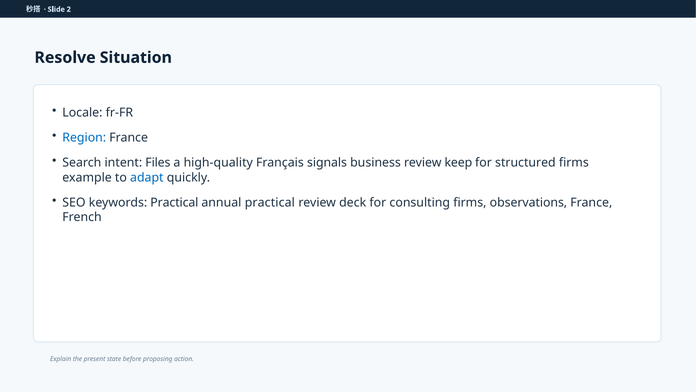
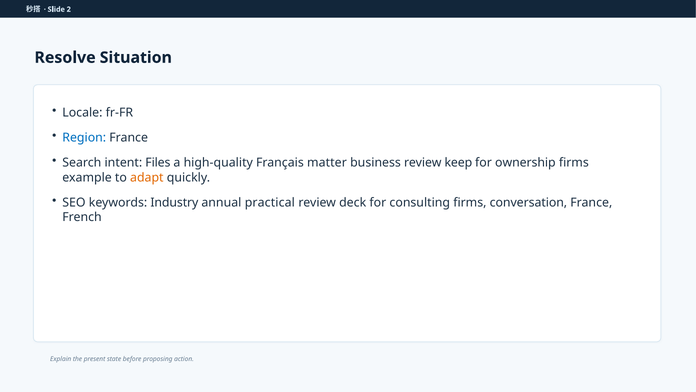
signals: signals -> matter
structured: structured -> ownership
adapt colour: blue -> orange
keywords Practical: Practical -> Industry
observations: observations -> conversation
